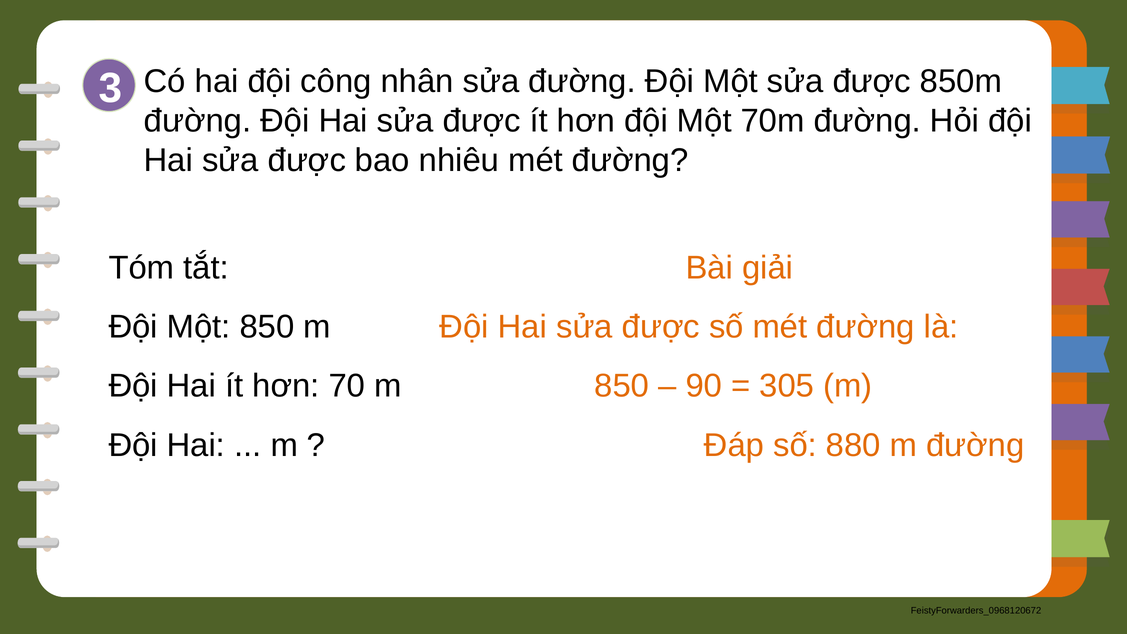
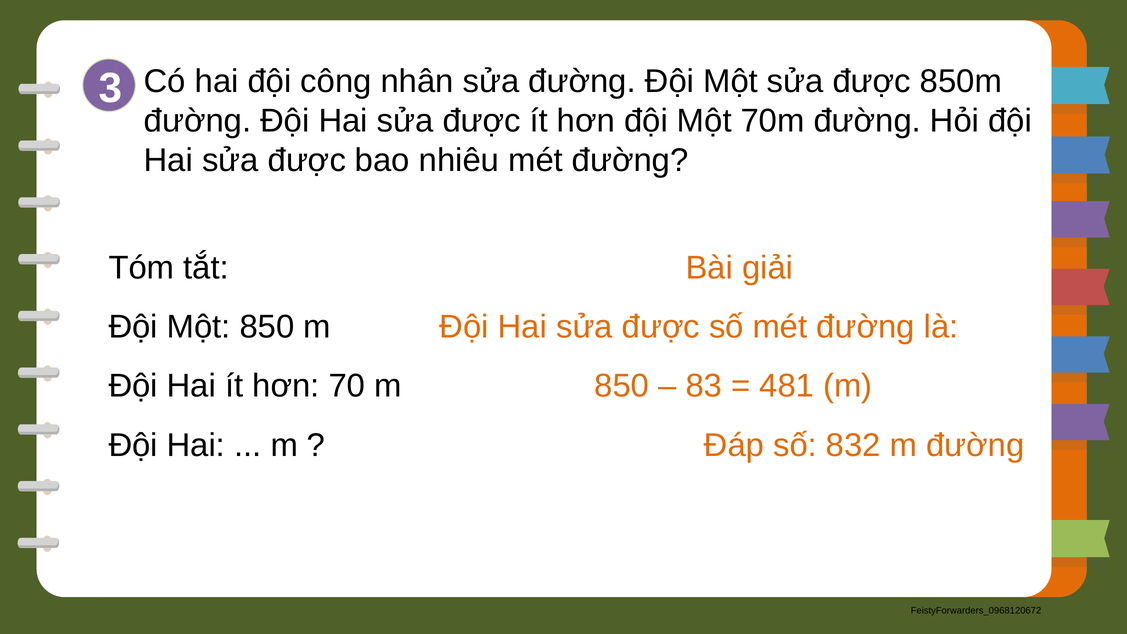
90: 90 -> 83
305: 305 -> 481
880: 880 -> 832
